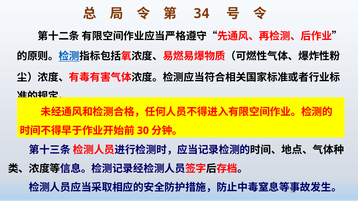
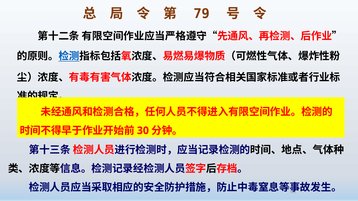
34: 34 -> 79
